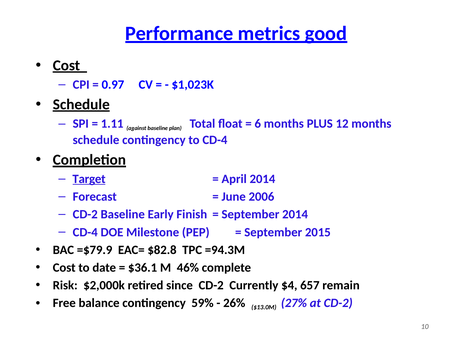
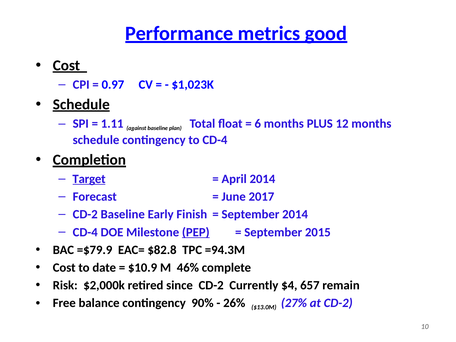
2006: 2006 -> 2017
PEP underline: none -> present
$36.1: $36.1 -> $10.9
59%: 59% -> 90%
